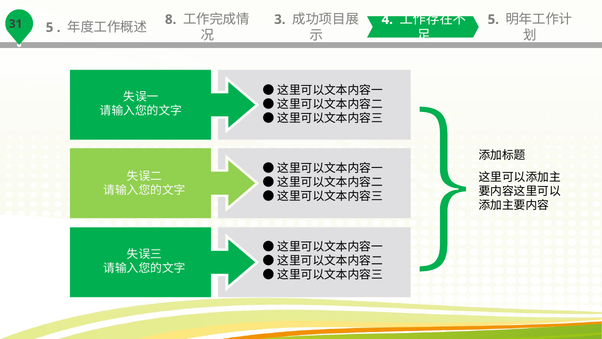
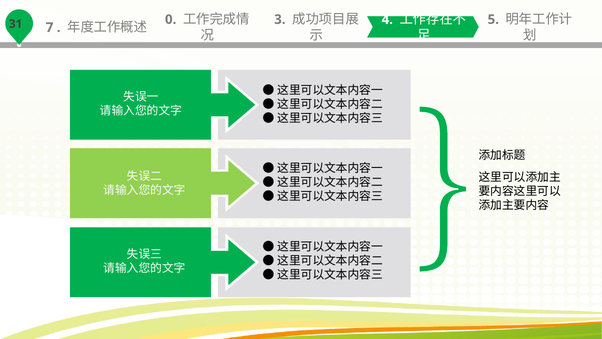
5 at (50, 27): 5 -> 7
8: 8 -> 0
